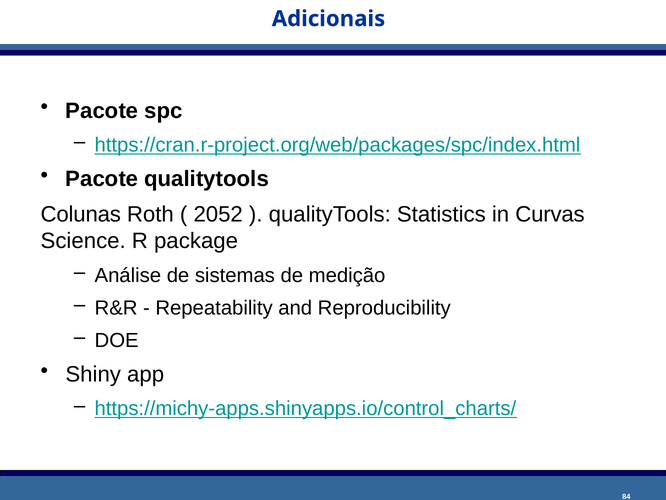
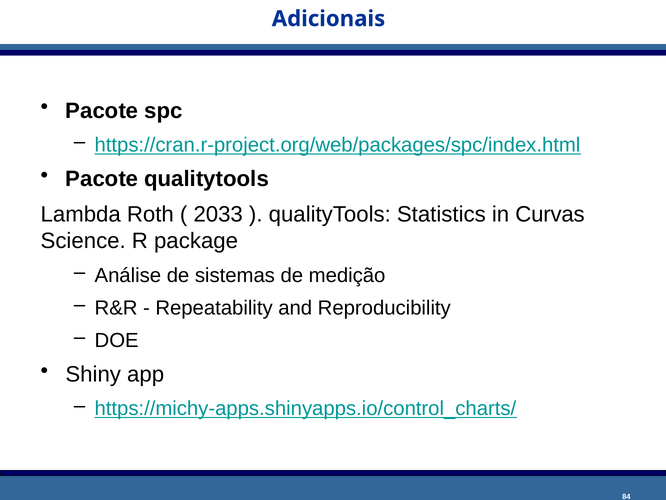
Colunas: Colunas -> Lambda
2052: 2052 -> 2033
